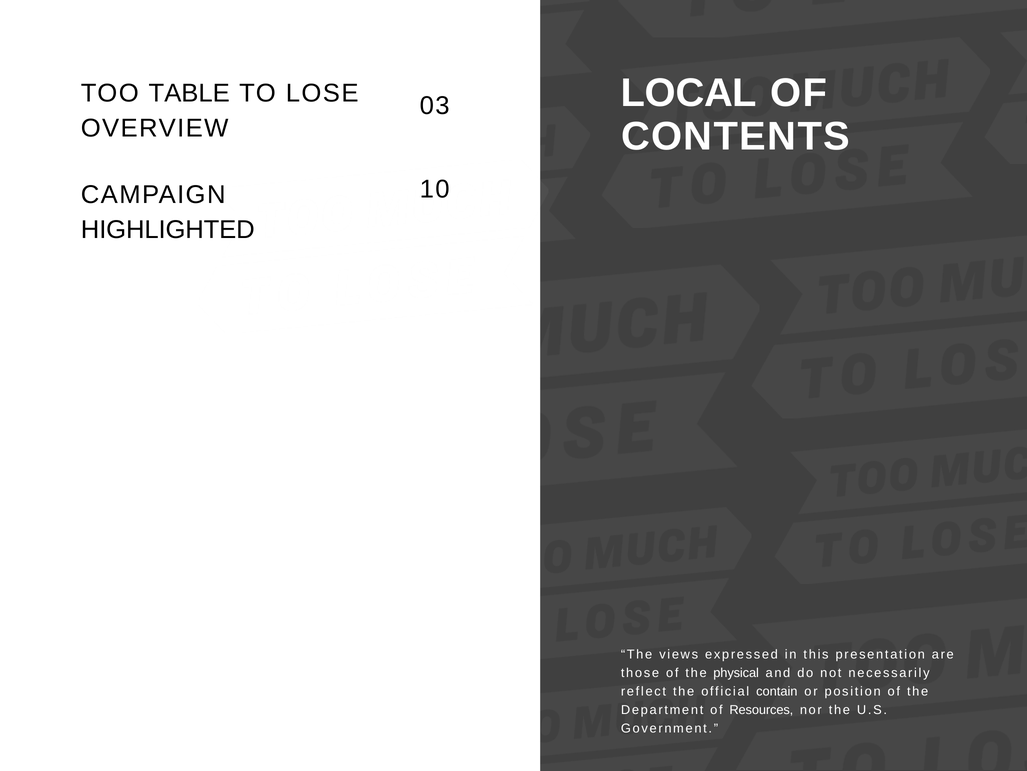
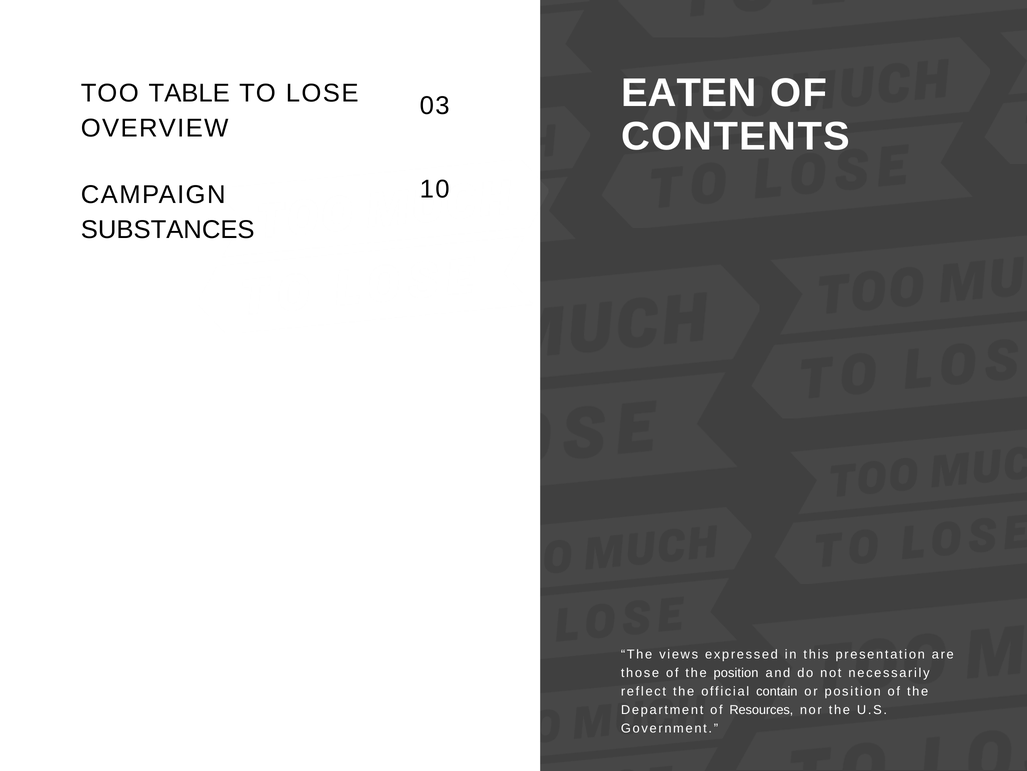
LOCAL: LOCAL -> EATEN
HIGHLIGHTED: HIGHLIGHTED -> SUBSTANCES
the physical: physical -> position
